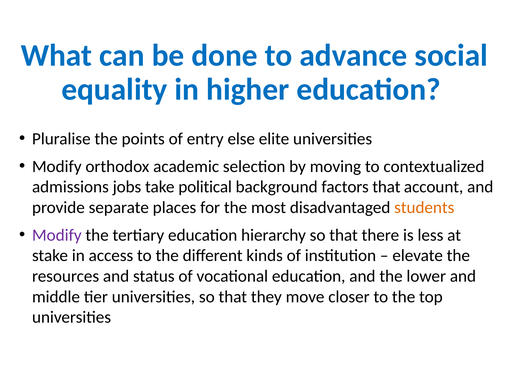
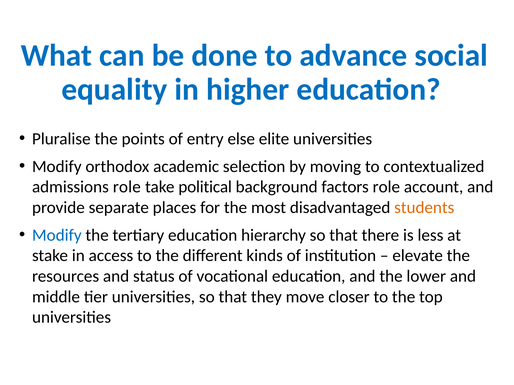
admissions jobs: jobs -> role
factors that: that -> role
Modify at (57, 235) colour: purple -> blue
